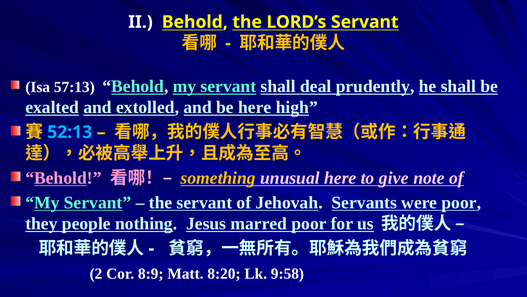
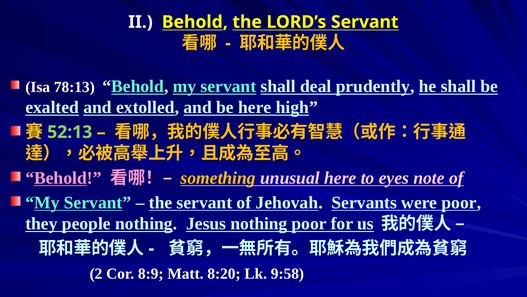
57:13: 57:13 -> 78:13
52:13 colour: light blue -> light green
give: give -> eyes
Jesus marred: marred -> nothing
